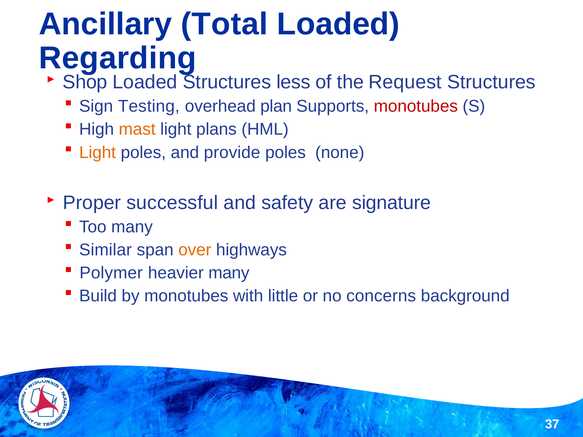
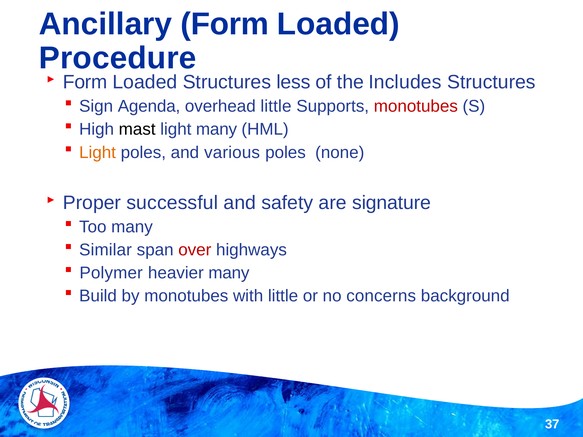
Ancillary Total: Total -> Form
Regarding: Regarding -> Procedure
Shop at (85, 82): Shop -> Form
Request: Request -> Includes
Testing: Testing -> Agenda
overhead plan: plan -> little
mast colour: orange -> black
light plans: plans -> many
provide: provide -> various
over colour: orange -> red
